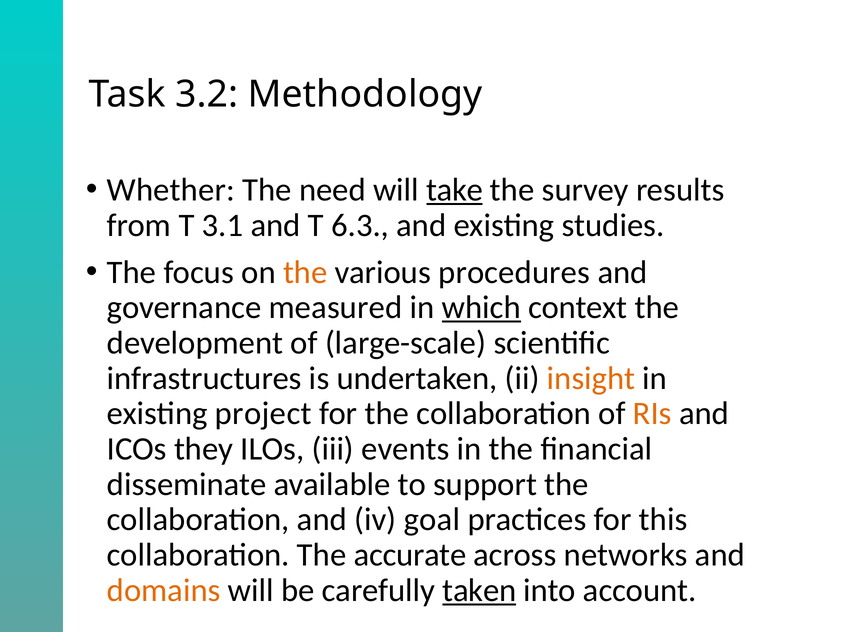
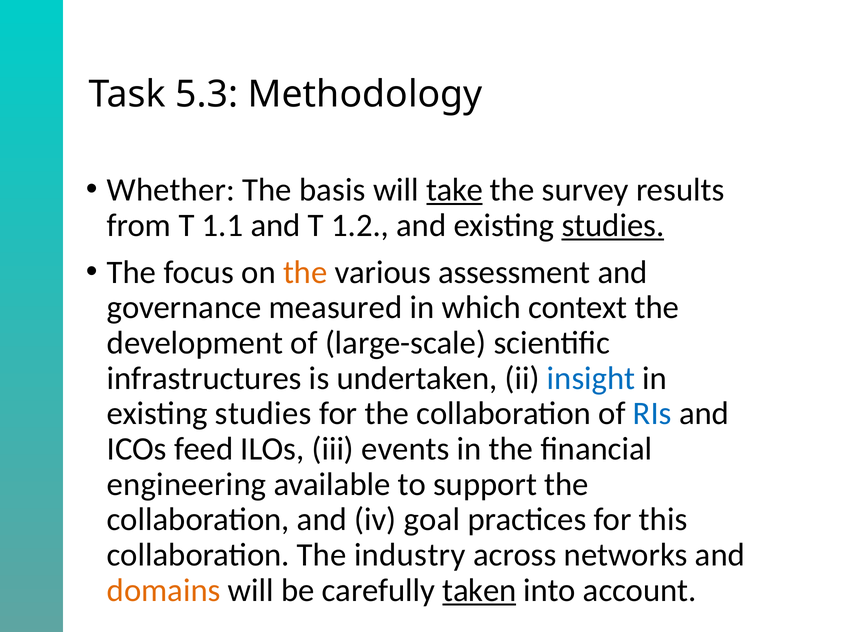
3.2: 3.2 -> 5.3
need: need -> basis
3.1: 3.1 -> 1.1
6.3: 6.3 -> 1.2
studies at (613, 225) underline: none -> present
procedures: procedures -> assessment
which underline: present -> none
insight colour: orange -> blue
project at (263, 413): project -> studies
RIs colour: orange -> blue
they: they -> feed
disseminate: disseminate -> engineering
accurate: accurate -> industry
